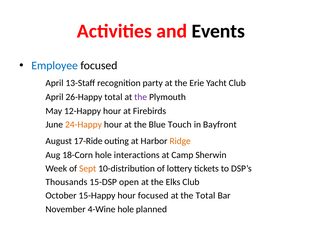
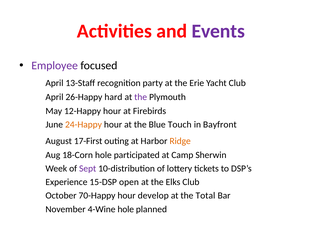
Events colour: black -> purple
Employee colour: blue -> purple
26-Happy total: total -> hard
17-Ride: 17-Ride -> 17-First
interactions: interactions -> participated
Sept colour: orange -> purple
Thousands: Thousands -> Experience
15-Happy: 15-Happy -> 70-Happy
hour focused: focused -> develop
